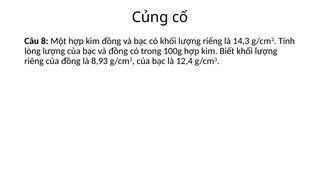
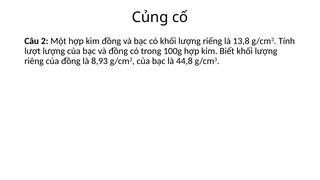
8: 8 -> 2
14,3: 14,3 -> 13,8
lòng: lòng -> lượt
12,4: 12,4 -> 44,8
